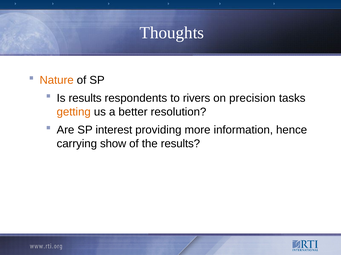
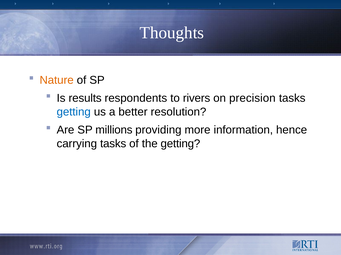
getting at (74, 112) colour: orange -> blue
interest: interest -> millions
carrying show: show -> tasks
the results: results -> getting
